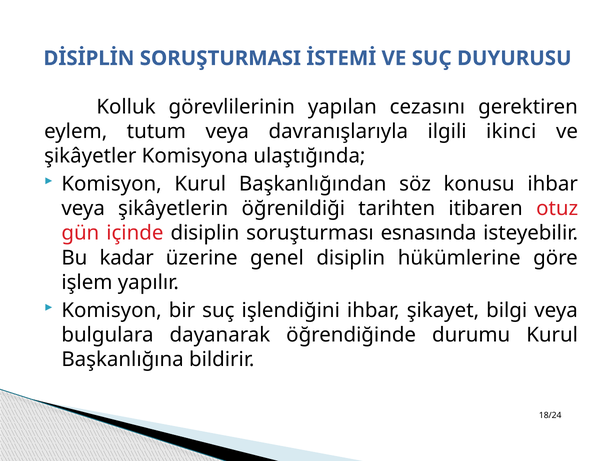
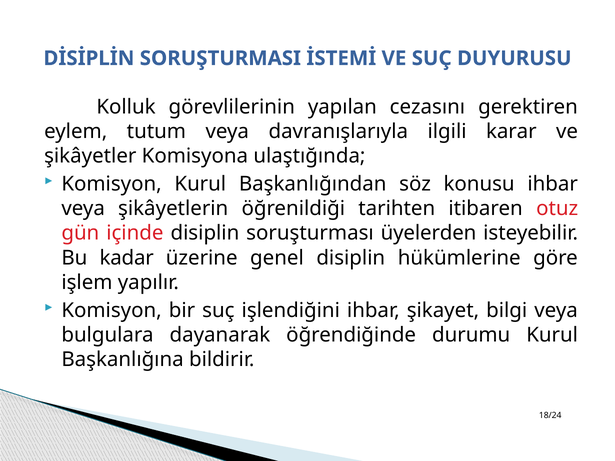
ikinci: ikinci -> karar
esnasında: esnasında -> üyelerden
